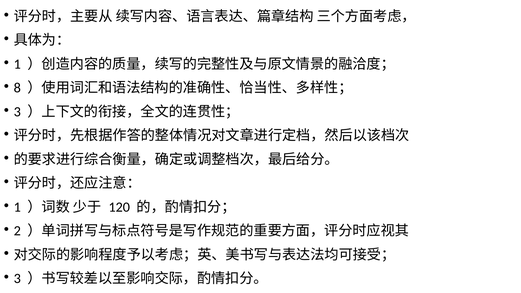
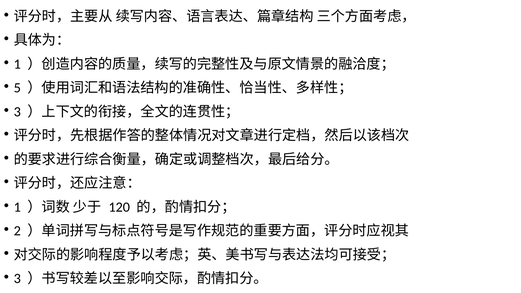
8: 8 -> 5
